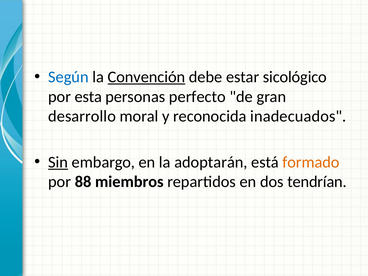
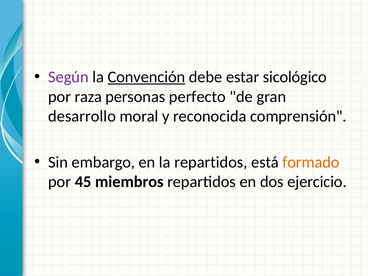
Según colour: blue -> purple
esta: esta -> raza
inadecuados: inadecuados -> comprensión
Sin underline: present -> none
la adoptarán: adoptarán -> repartidos
88: 88 -> 45
tendrían: tendrían -> ejercicio
